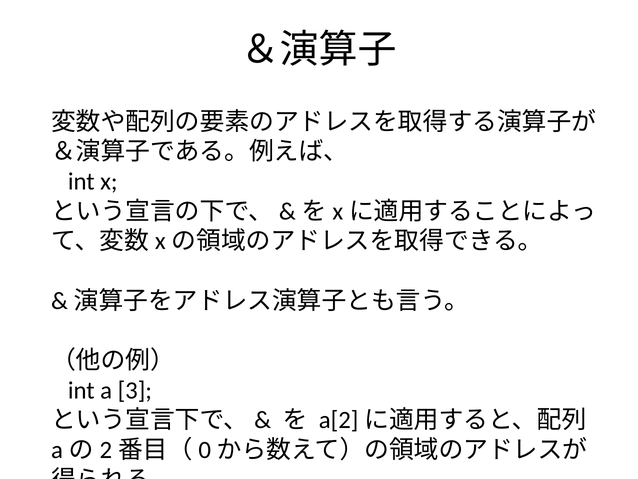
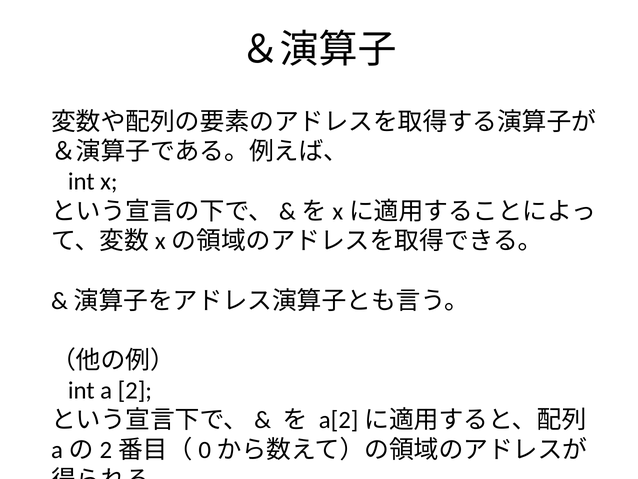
3: 3 -> 2
